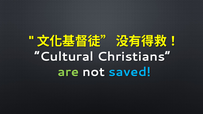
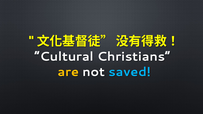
are colour: light green -> yellow
